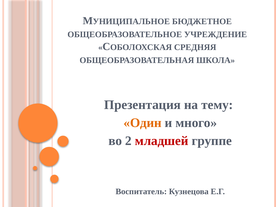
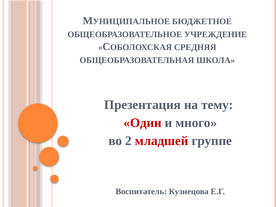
Один colour: orange -> red
